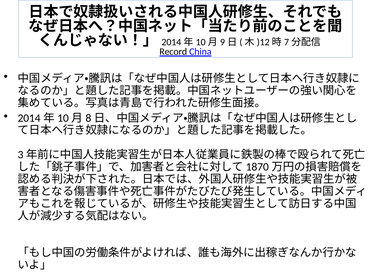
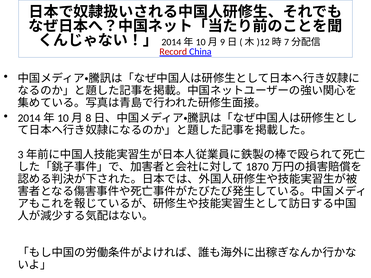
Record colour: black -> red
